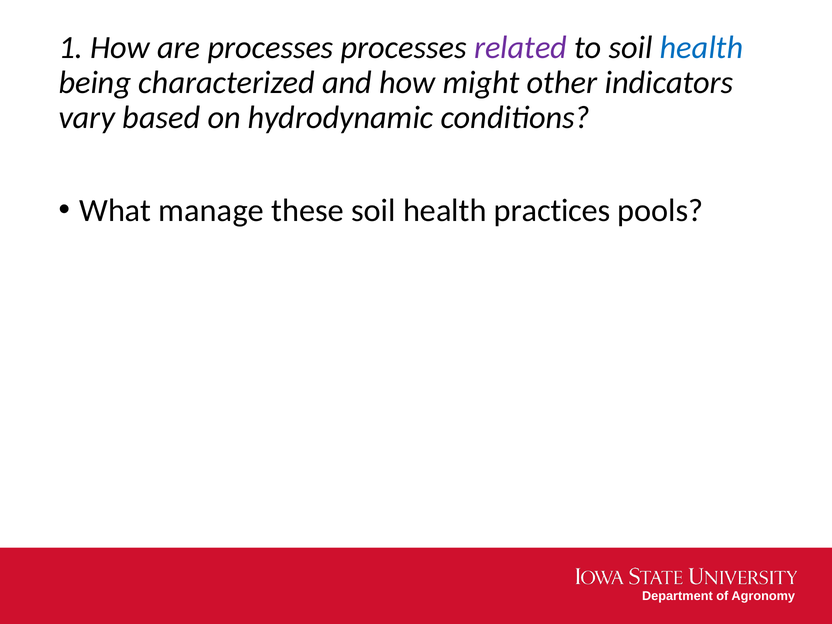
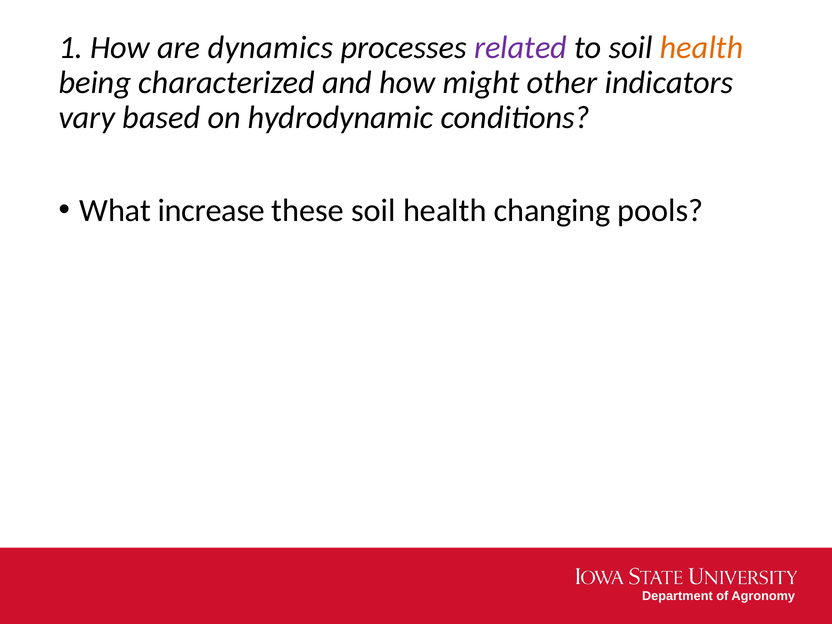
are processes: processes -> dynamics
health at (702, 48) colour: blue -> orange
manage: manage -> increase
practices: practices -> changing
